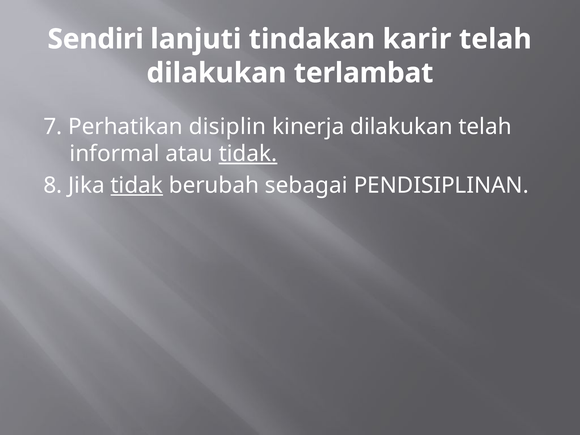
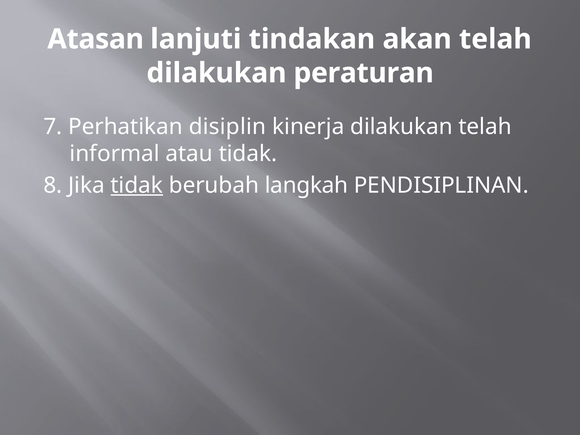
Sendiri: Sendiri -> Atasan
karir: karir -> akan
terlambat: terlambat -> peraturan
tidak at (248, 154) underline: present -> none
sebagai: sebagai -> langkah
